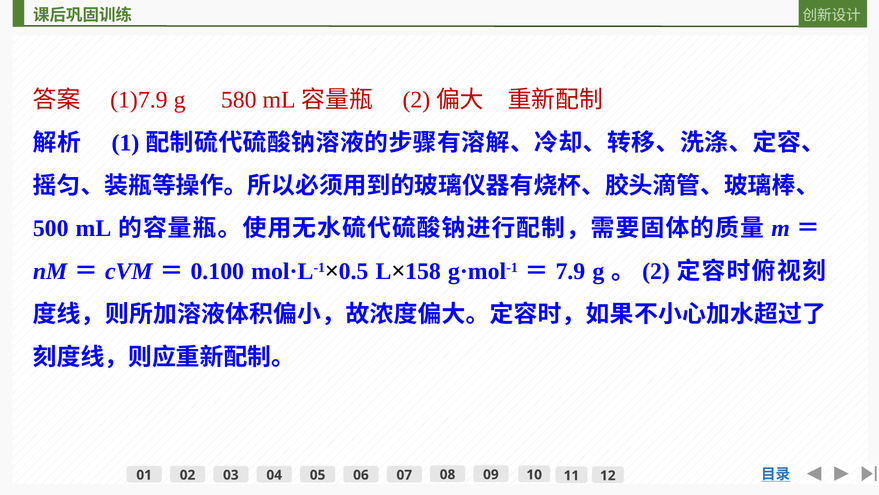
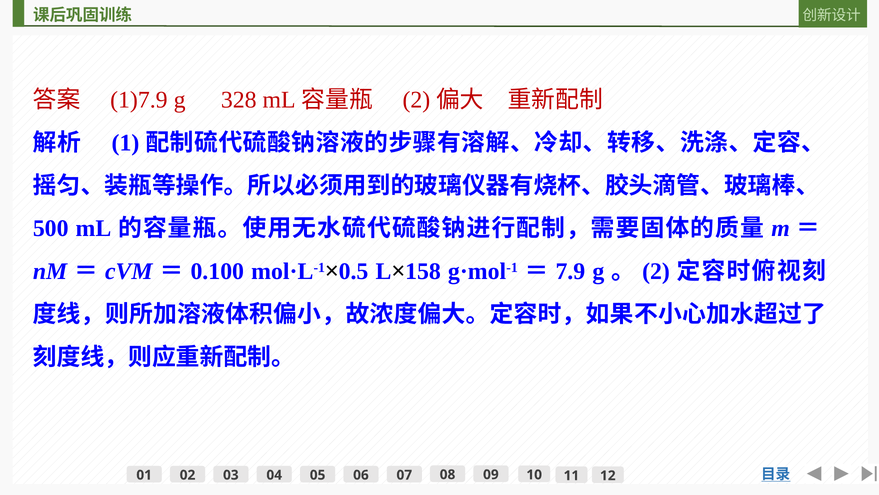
580: 580 -> 328
